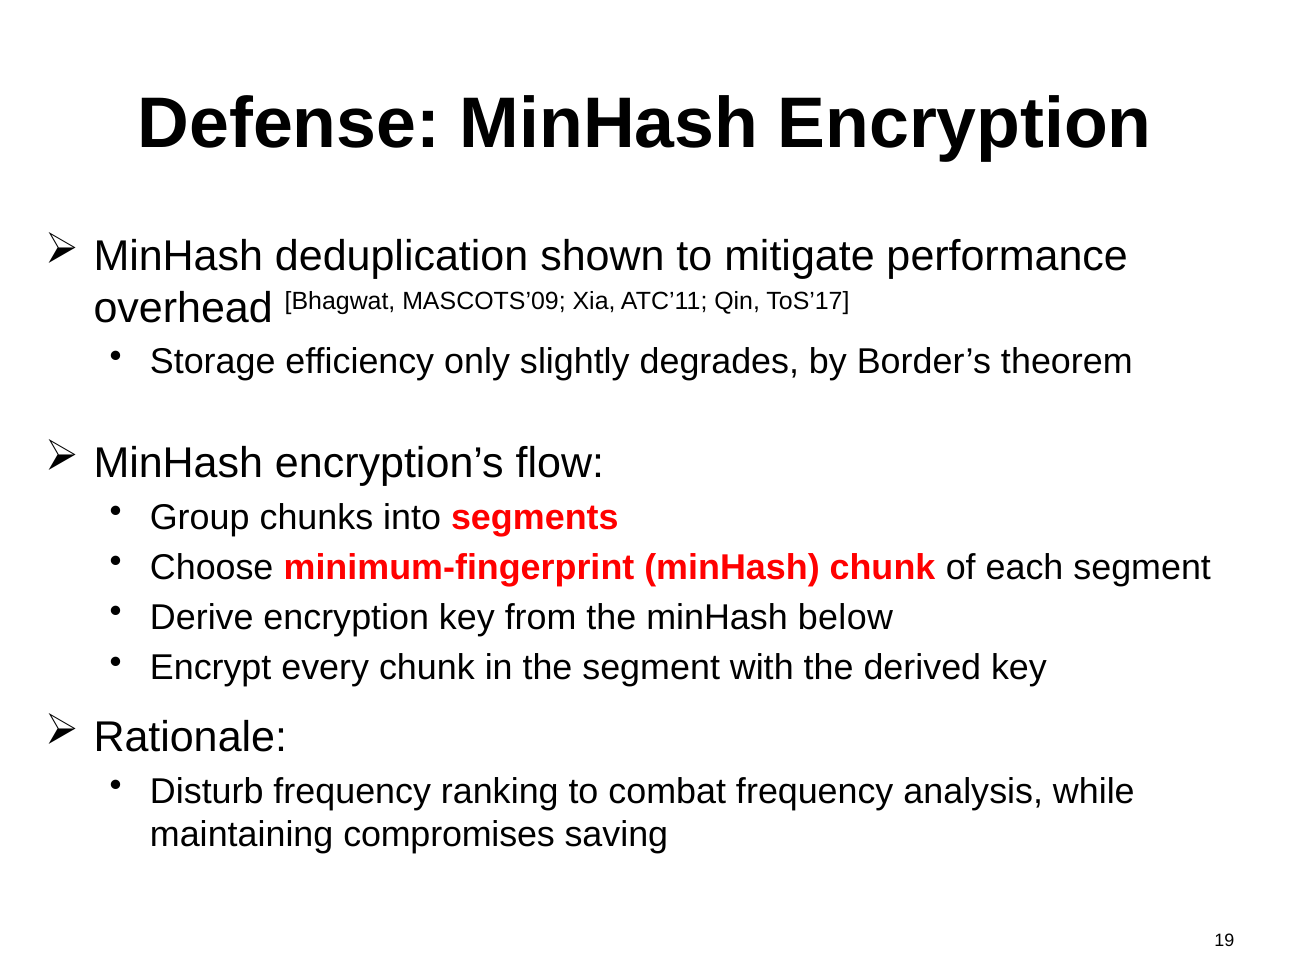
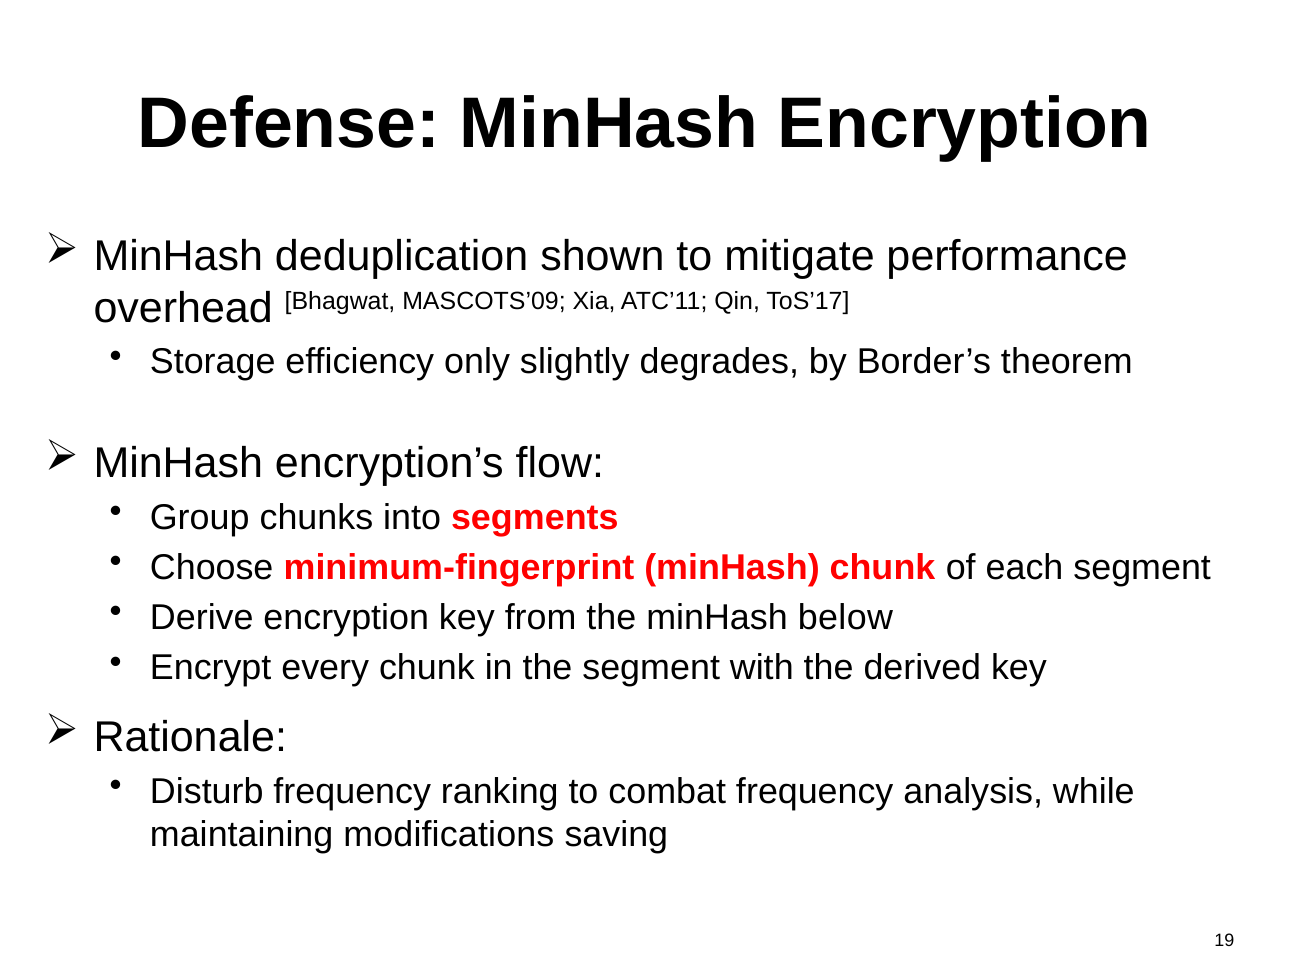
compromises: compromises -> modifications
